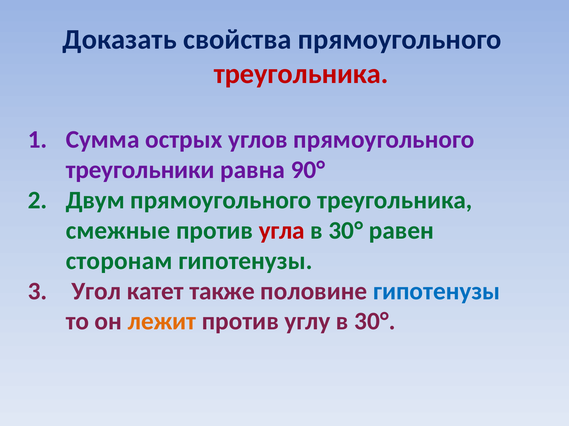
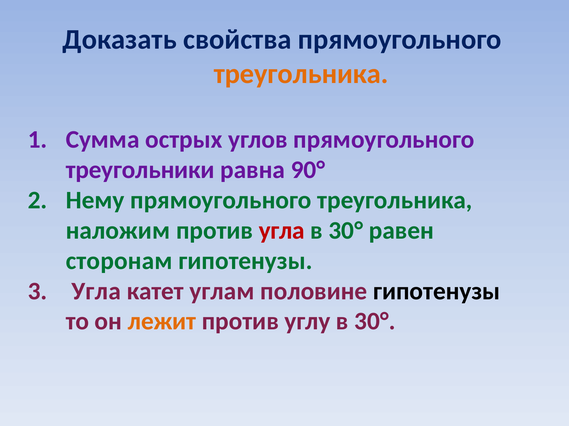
треугольника at (301, 74) colour: red -> orange
Двум: Двум -> Нему
смежные: смежные -> наложим
Угол at (96, 292): Угол -> Угла
также: также -> углам
гипотенузы at (437, 292) colour: blue -> black
